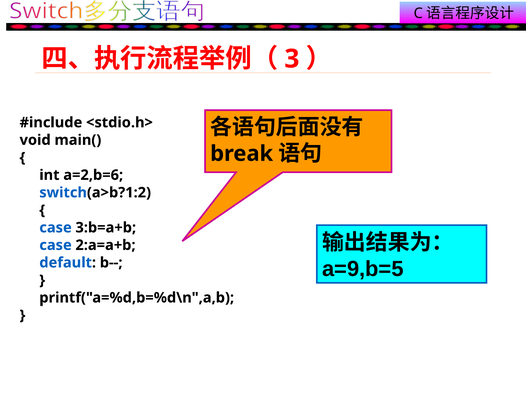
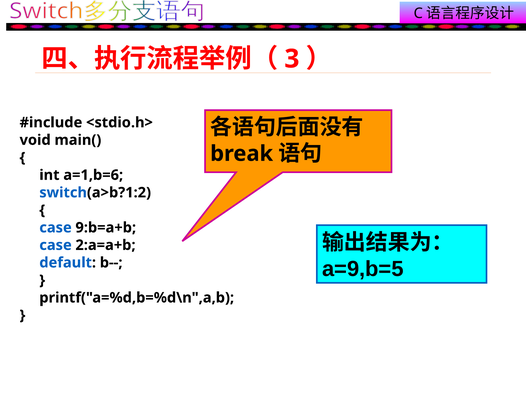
a=2,b=6: a=2,b=6 -> a=1,b=6
3:b=a+b: 3:b=a+b -> 9:b=a+b
